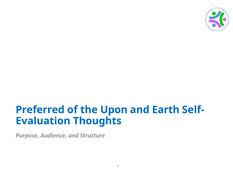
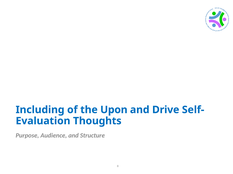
Preferred: Preferred -> Including
Earth: Earth -> Drive
